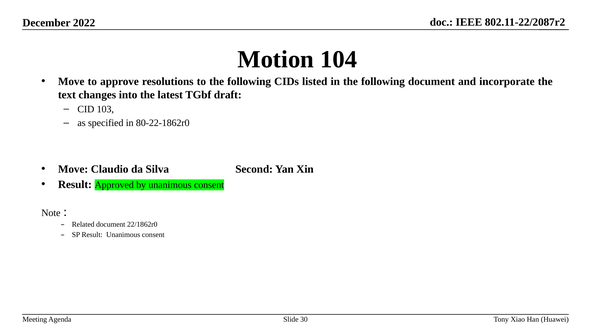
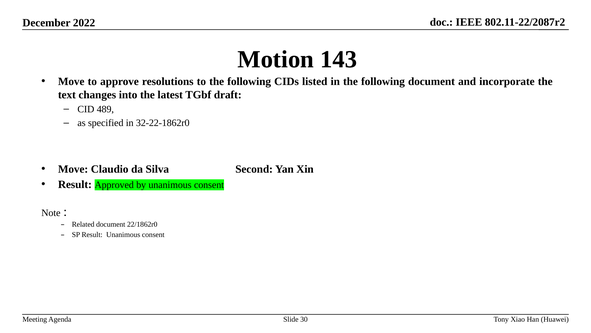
104: 104 -> 143
103: 103 -> 489
80-22-1862r0: 80-22-1862r0 -> 32-22-1862r0
